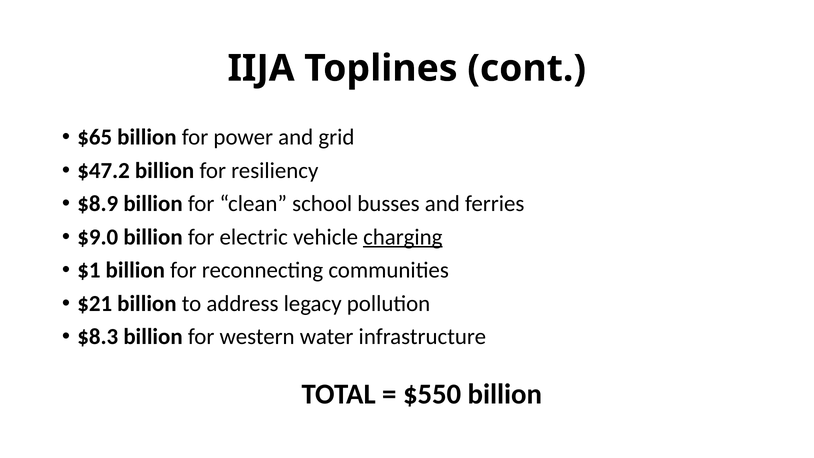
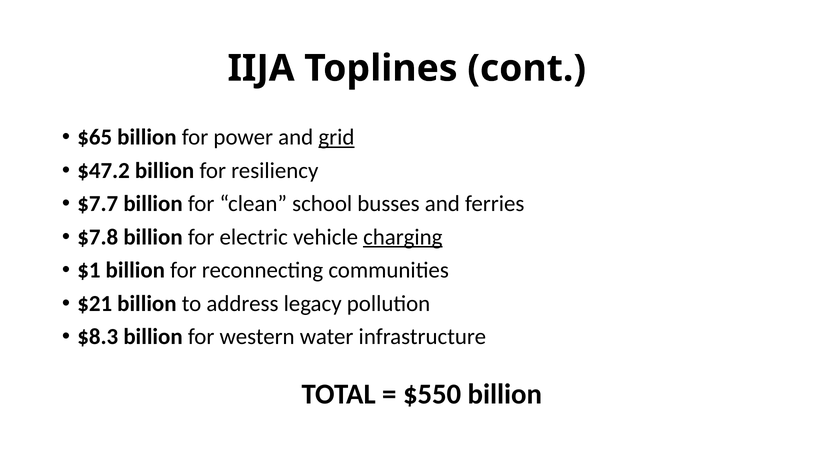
grid underline: none -> present
$8.9: $8.9 -> $7.7
$9.0: $9.0 -> $7.8
